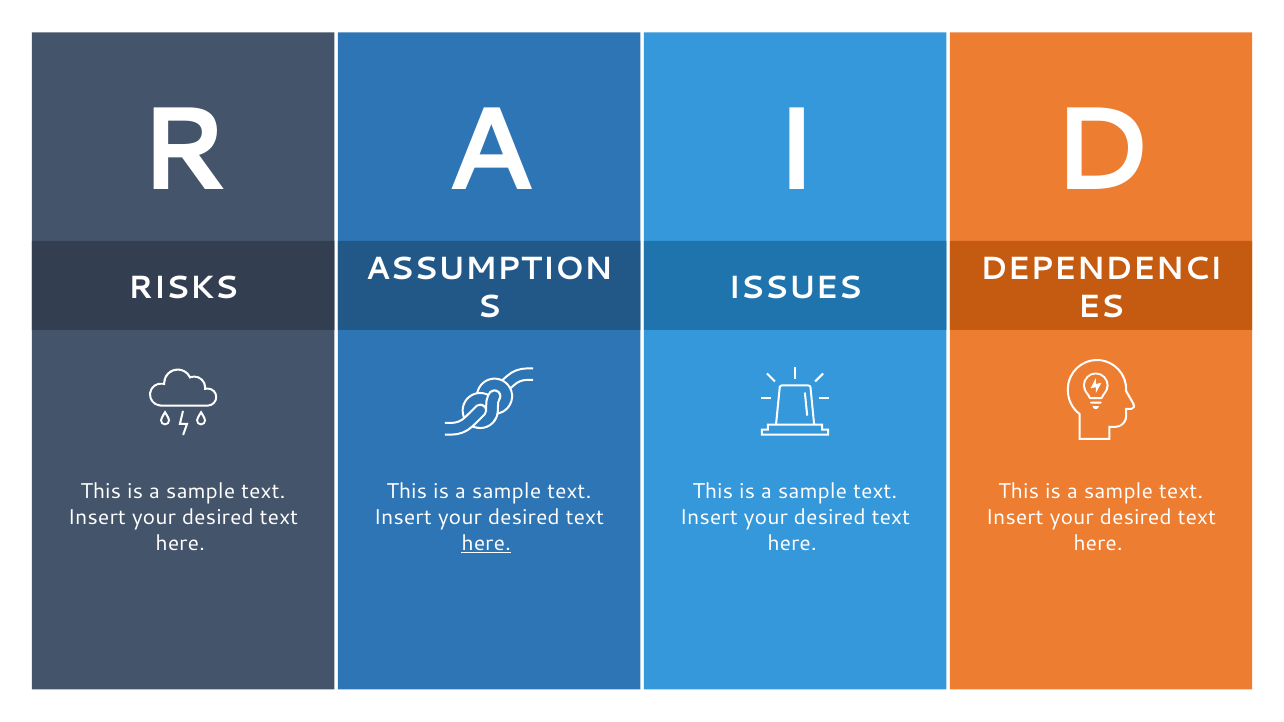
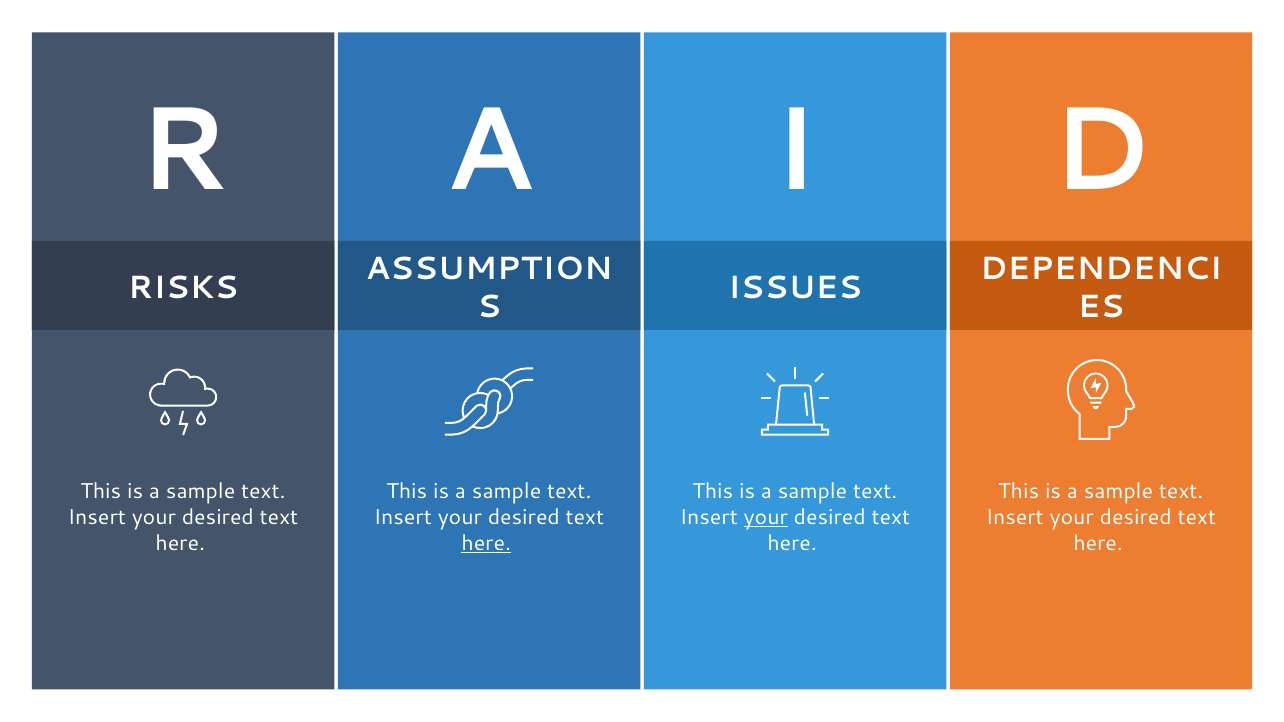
your at (766, 518) underline: none -> present
